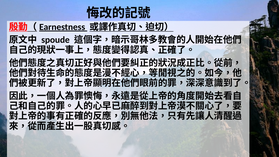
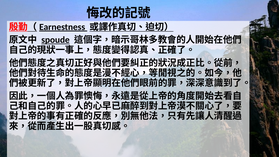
spoude underline: none -> present
